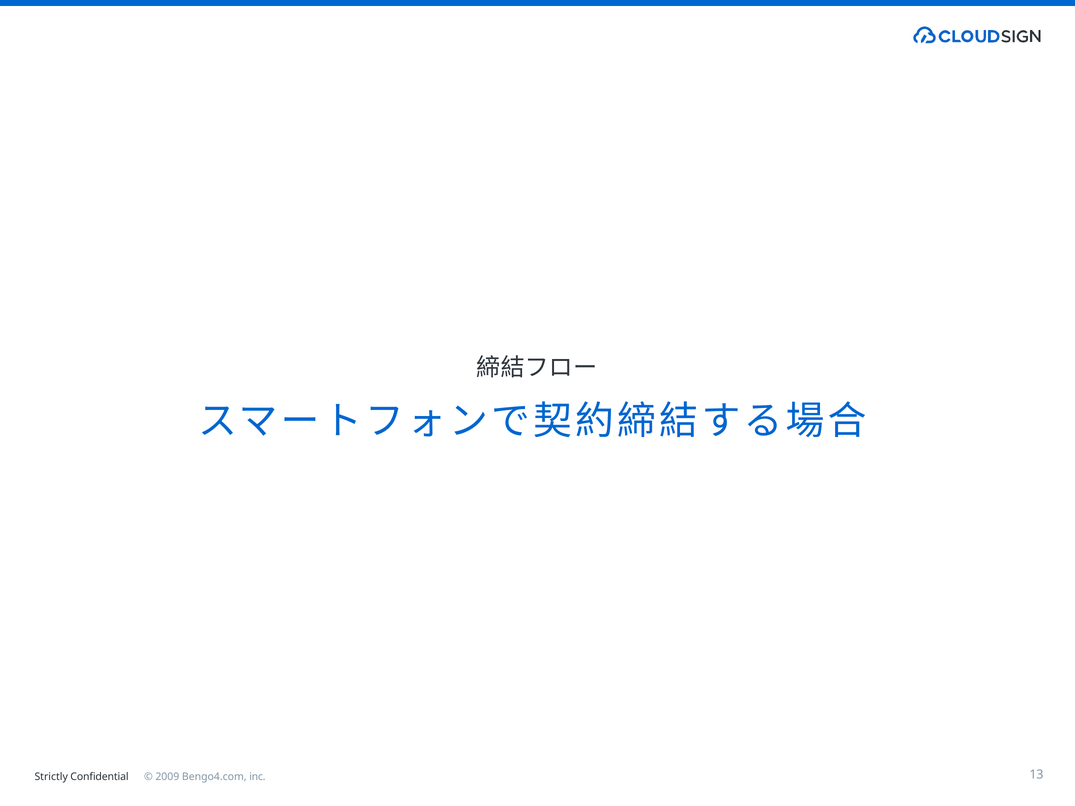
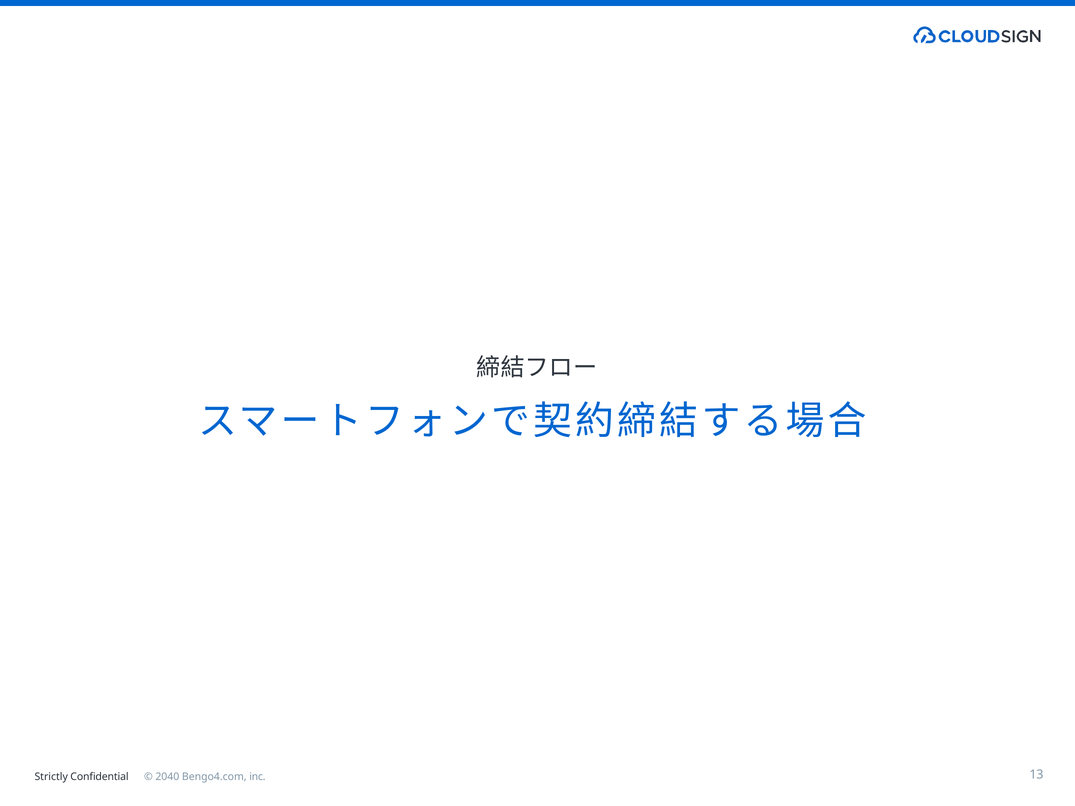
2009: 2009 -> 2040
